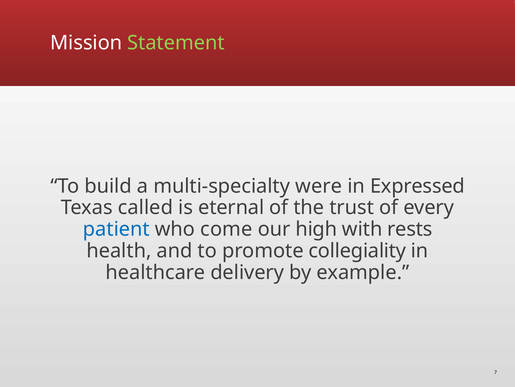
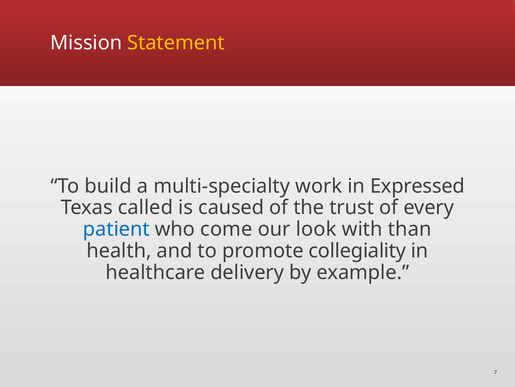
Statement colour: light green -> yellow
were: were -> work
eternal: eternal -> caused
high: high -> look
rests: rests -> than
